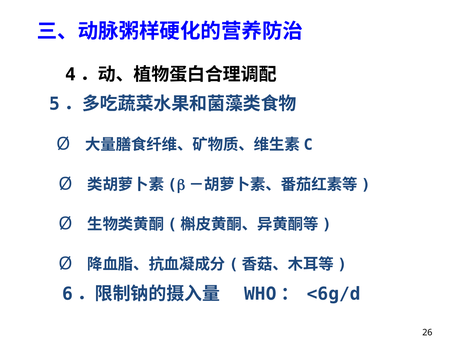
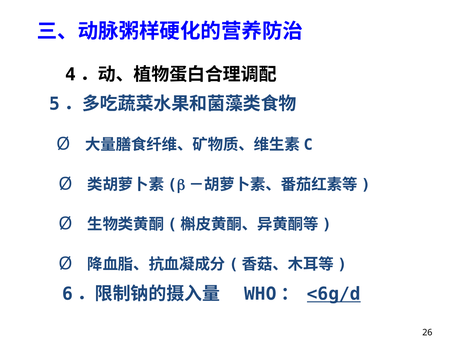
<6g/d underline: none -> present
